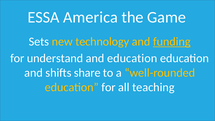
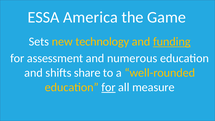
understand: understand -> assessment
and education: education -> numerous
for at (108, 87) underline: none -> present
teaching: teaching -> measure
